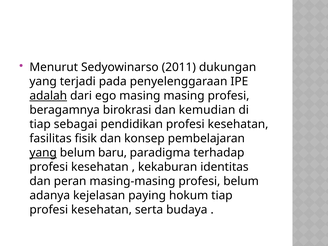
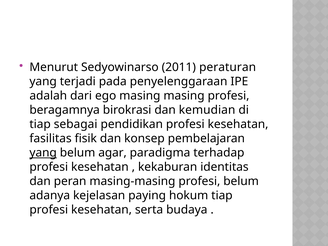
dukungan: dukungan -> peraturan
adalah underline: present -> none
baru: baru -> agar
